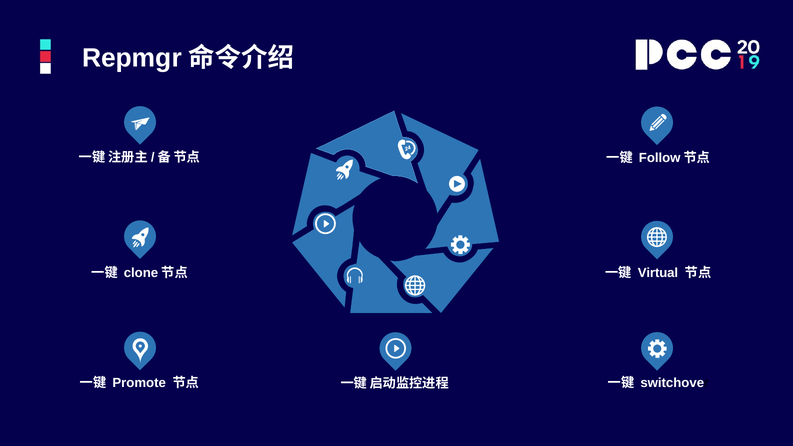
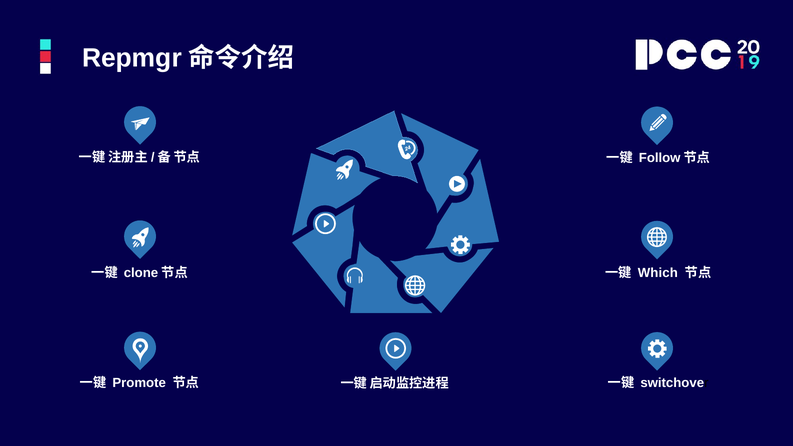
Virtual: Virtual -> Which
